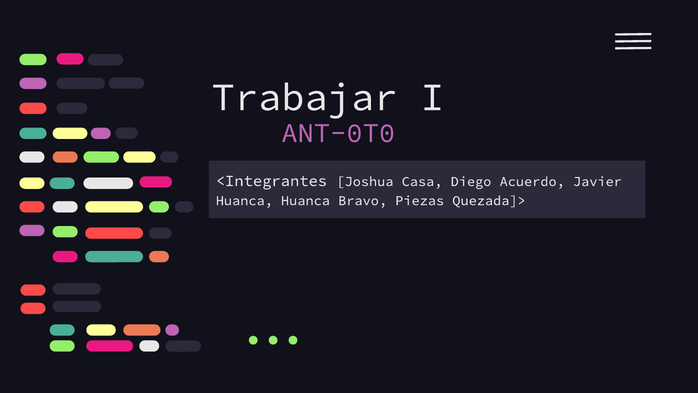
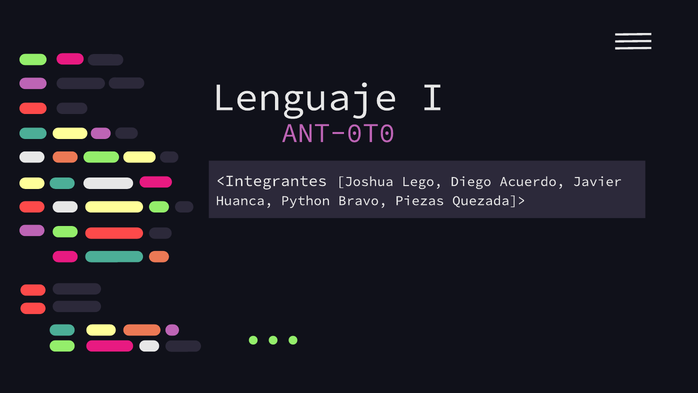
Trabajar: Trabajar -> Lenguaje
Casa: Casa -> Lego
Huanca Huanca: Huanca -> Python
